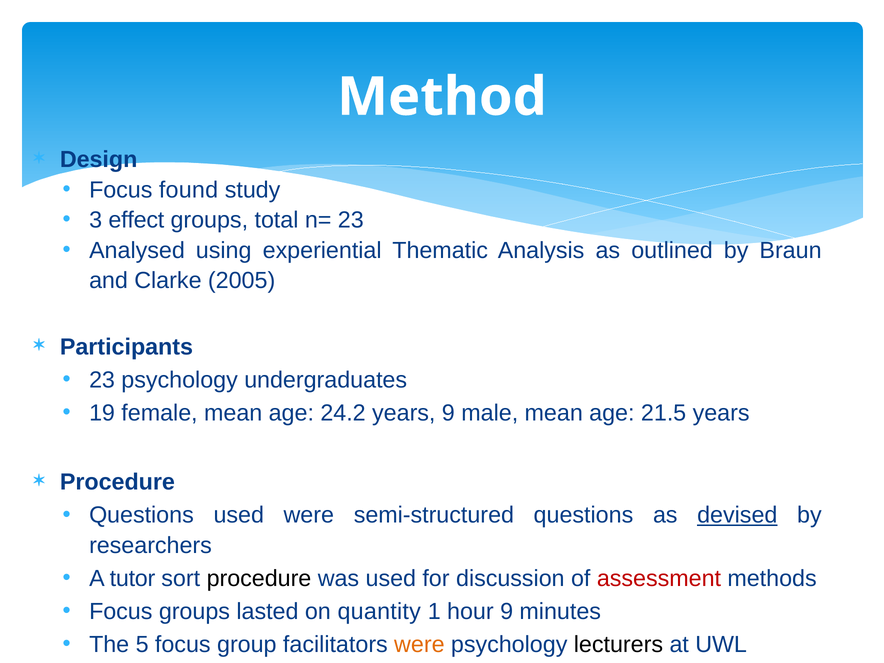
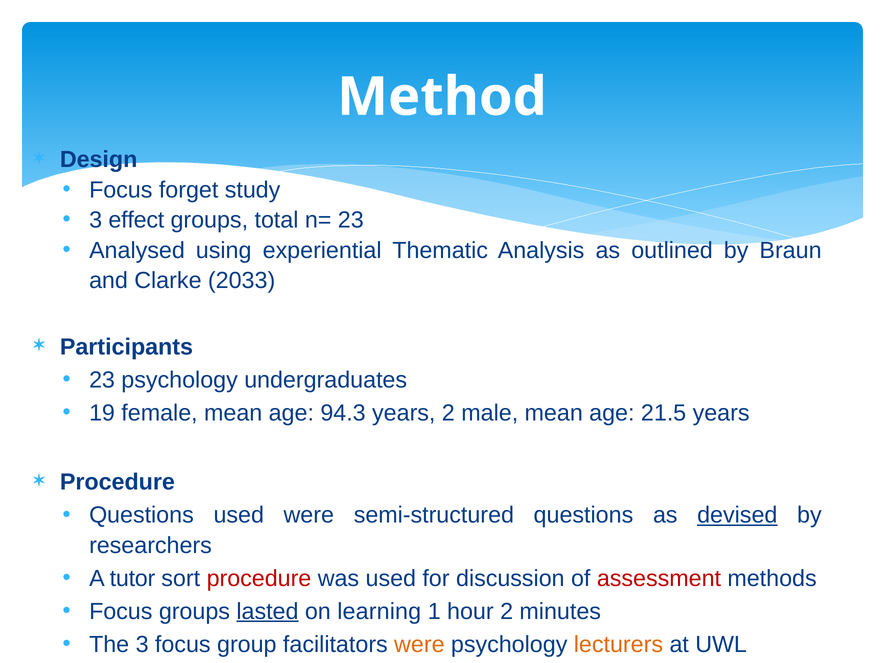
found: found -> forget
2005: 2005 -> 2033
24.2: 24.2 -> 94.3
years 9: 9 -> 2
procedure at (259, 578) colour: black -> red
lasted underline: none -> present
quantity: quantity -> learning
hour 9: 9 -> 2
The 5: 5 -> 3
lecturers colour: black -> orange
